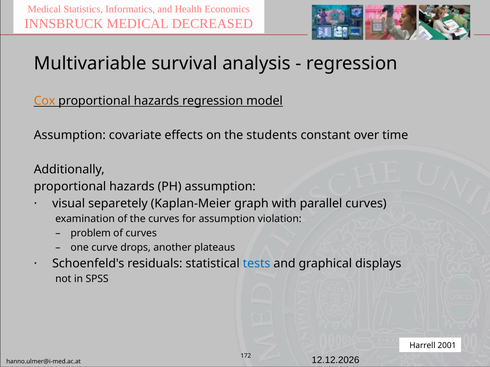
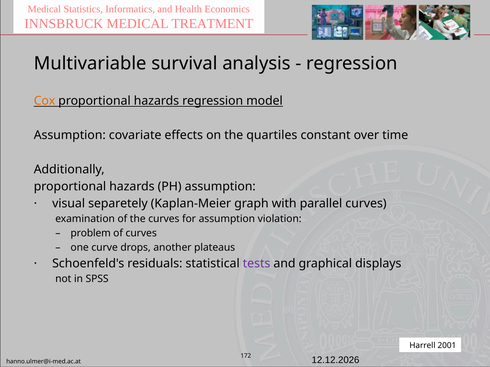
DECREASED: DECREASED -> TREATMENT
students: students -> quartiles
tests colour: blue -> purple
